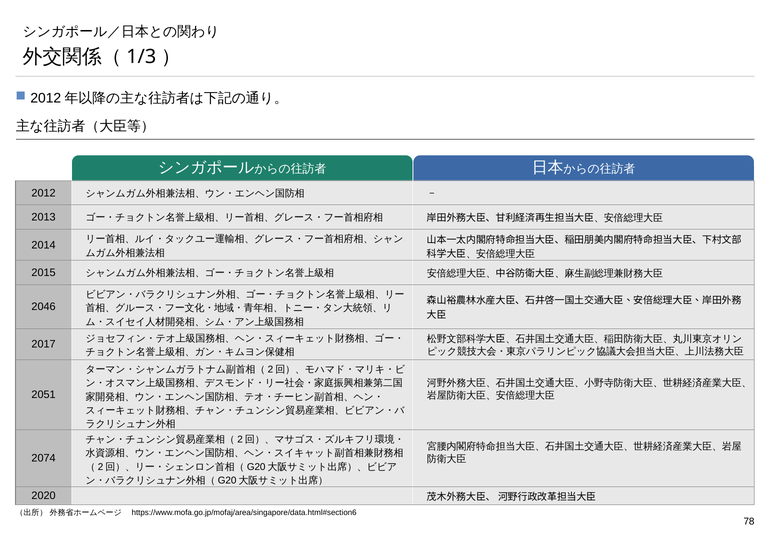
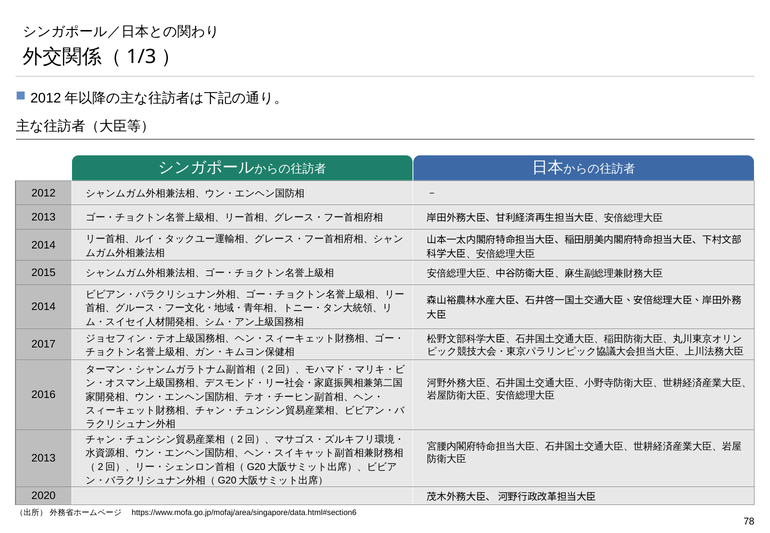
2046 at (44, 307): 2046 -> 2014
2051: 2051 -> 2016
2074 at (44, 458): 2074 -> 2013
